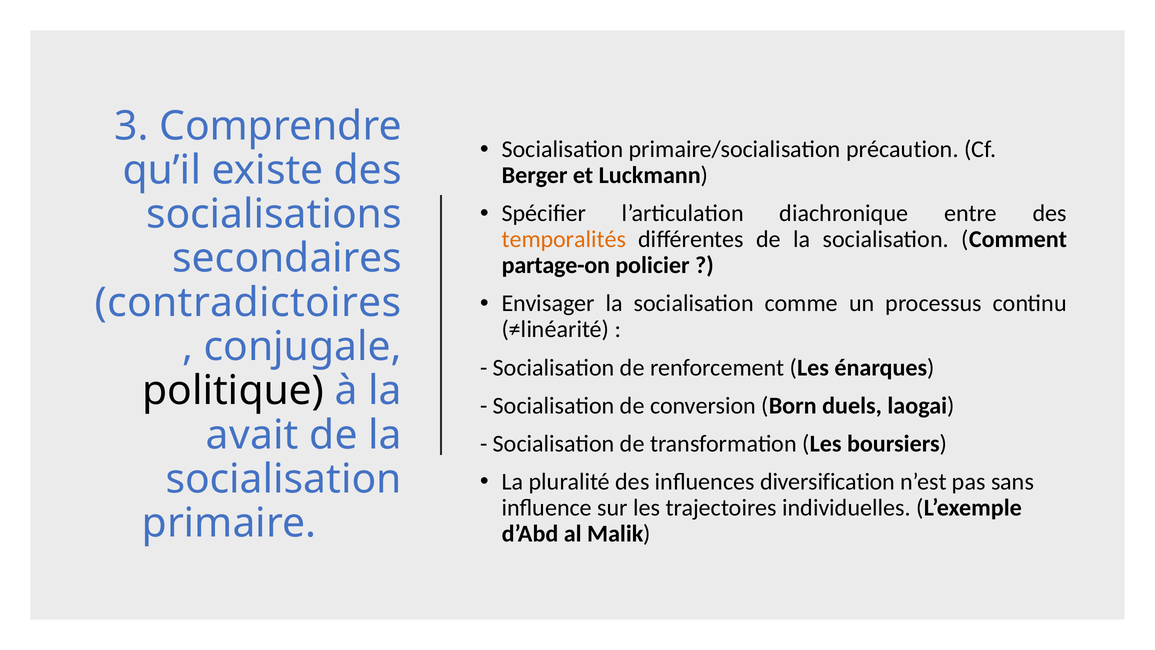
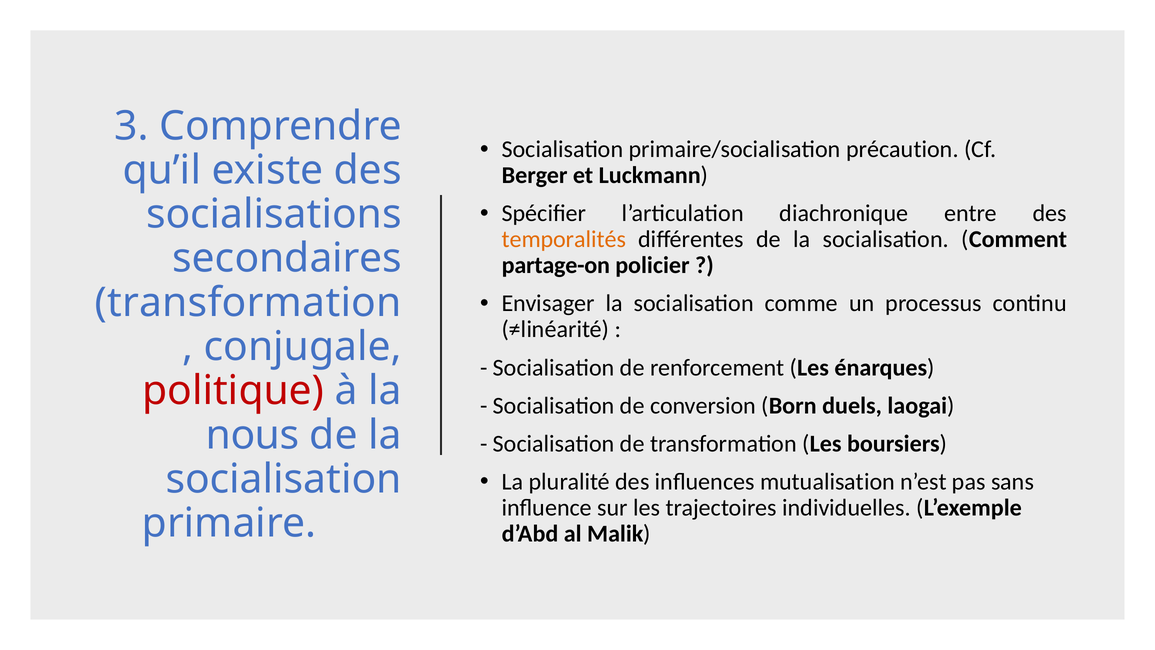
contradictoires at (248, 302): contradictoires -> transformation
politique colour: black -> red
avait: avait -> nous
diversification: diversification -> mutualisation
